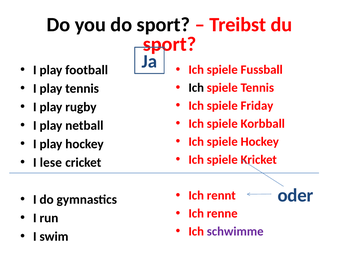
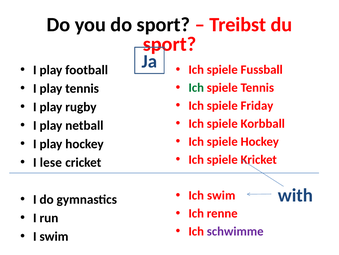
Ich at (196, 87) colour: black -> green
oder: oder -> with
Ich rennt: rennt -> swim
